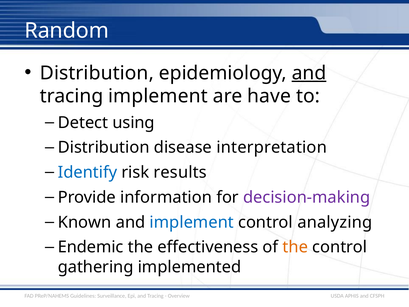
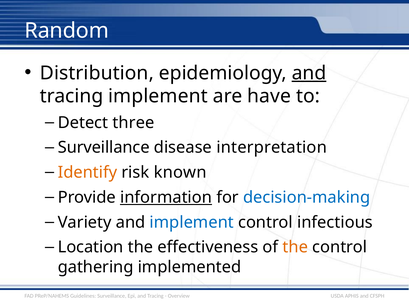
using: using -> three
Distribution at (104, 147): Distribution -> Surveillance
Identify colour: blue -> orange
results: results -> known
information underline: none -> present
decision-making colour: purple -> blue
Known: Known -> Variety
analyzing: analyzing -> infectious
Endemic: Endemic -> Location
